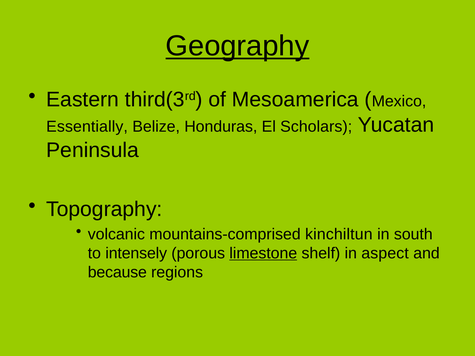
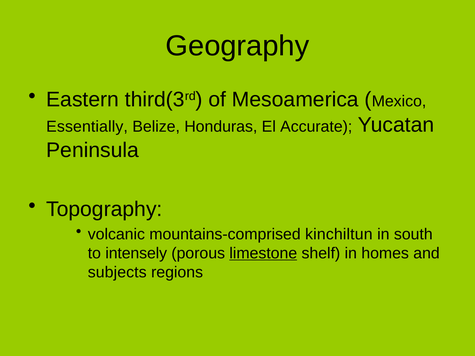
Geography underline: present -> none
Scholars: Scholars -> Accurate
aspect: aspect -> homes
because: because -> subjects
